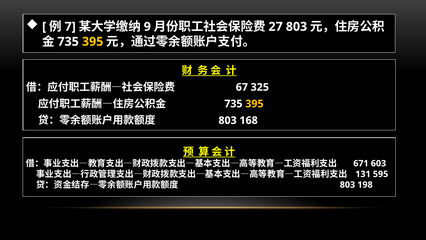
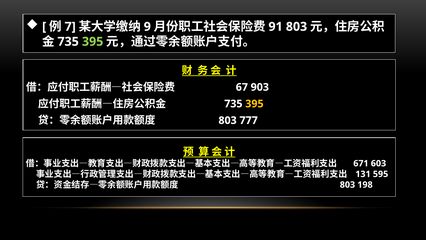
27: 27 -> 91
395 at (93, 42) colour: yellow -> light green
325: 325 -> 903
168: 168 -> 777
